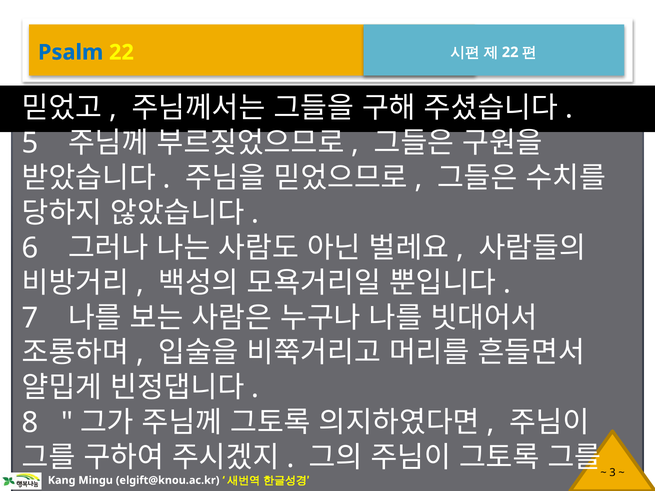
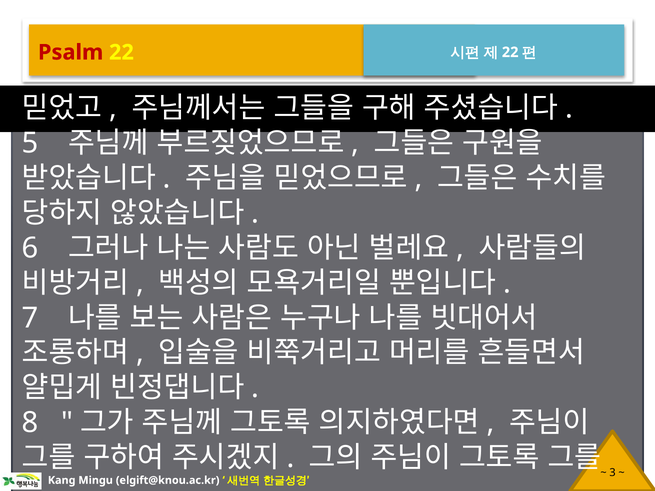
Psalm colour: blue -> red
